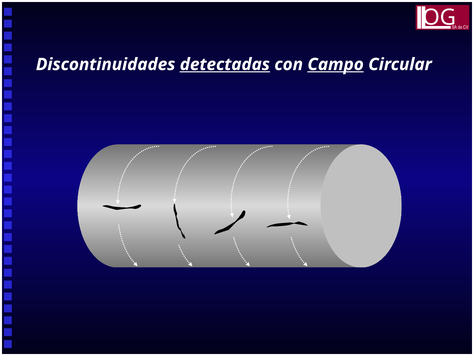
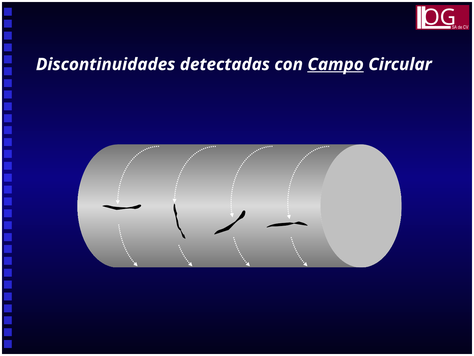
detectadas underline: present -> none
